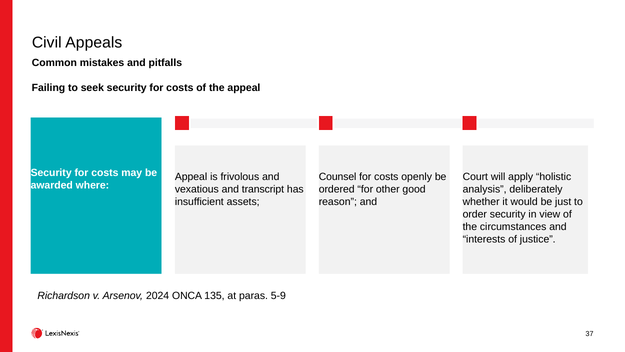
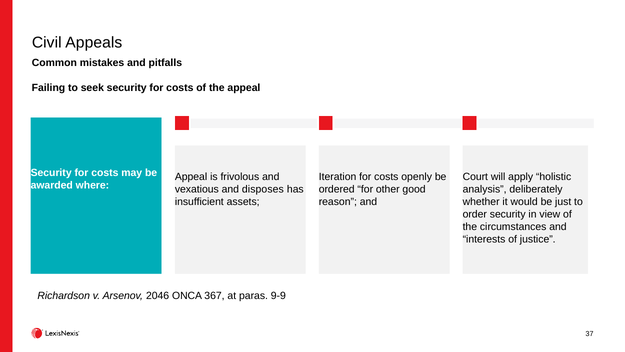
Counsel: Counsel -> Iteration
transcript: transcript -> disposes
2024: 2024 -> 2046
135: 135 -> 367
5-9: 5-9 -> 9-9
